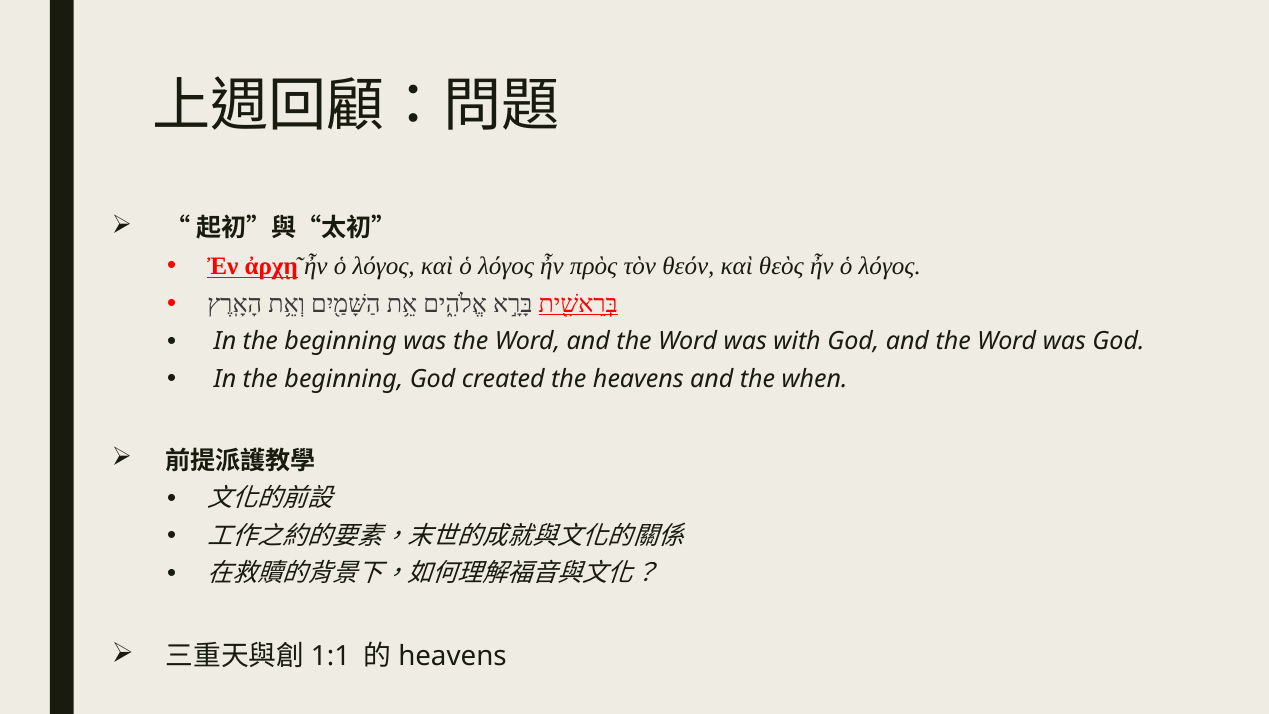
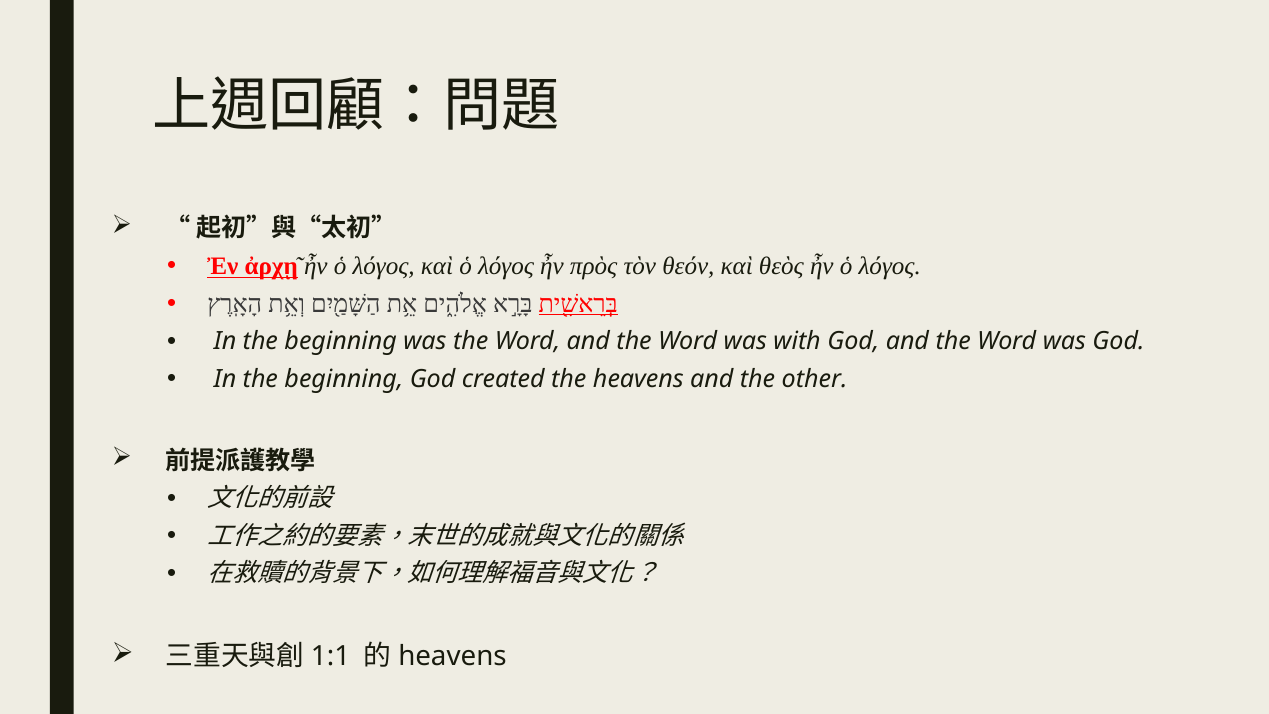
when: when -> other
